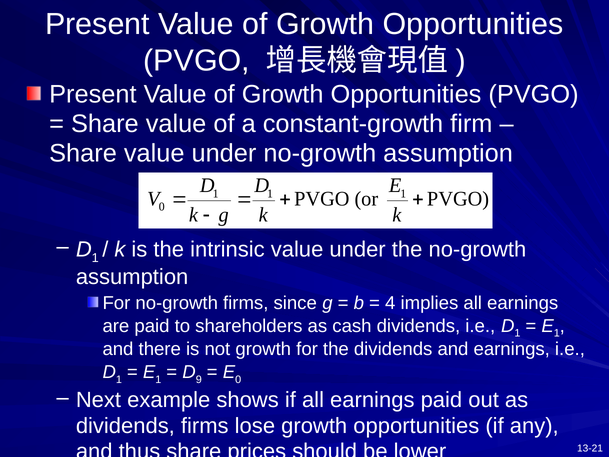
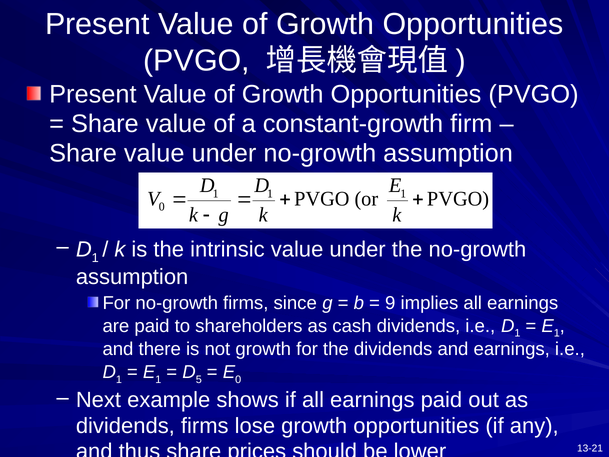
4: 4 -> 9
9: 9 -> 5
